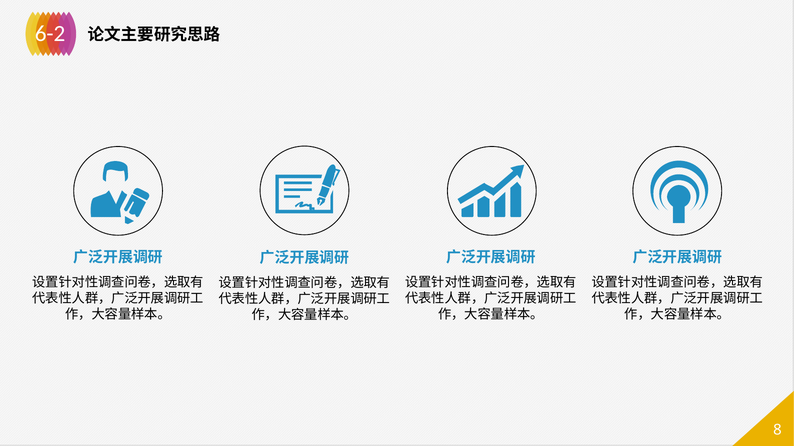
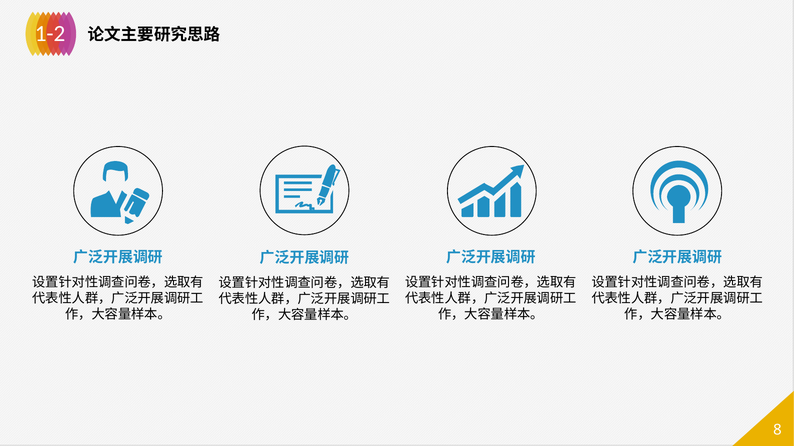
6-2: 6-2 -> 1-2
